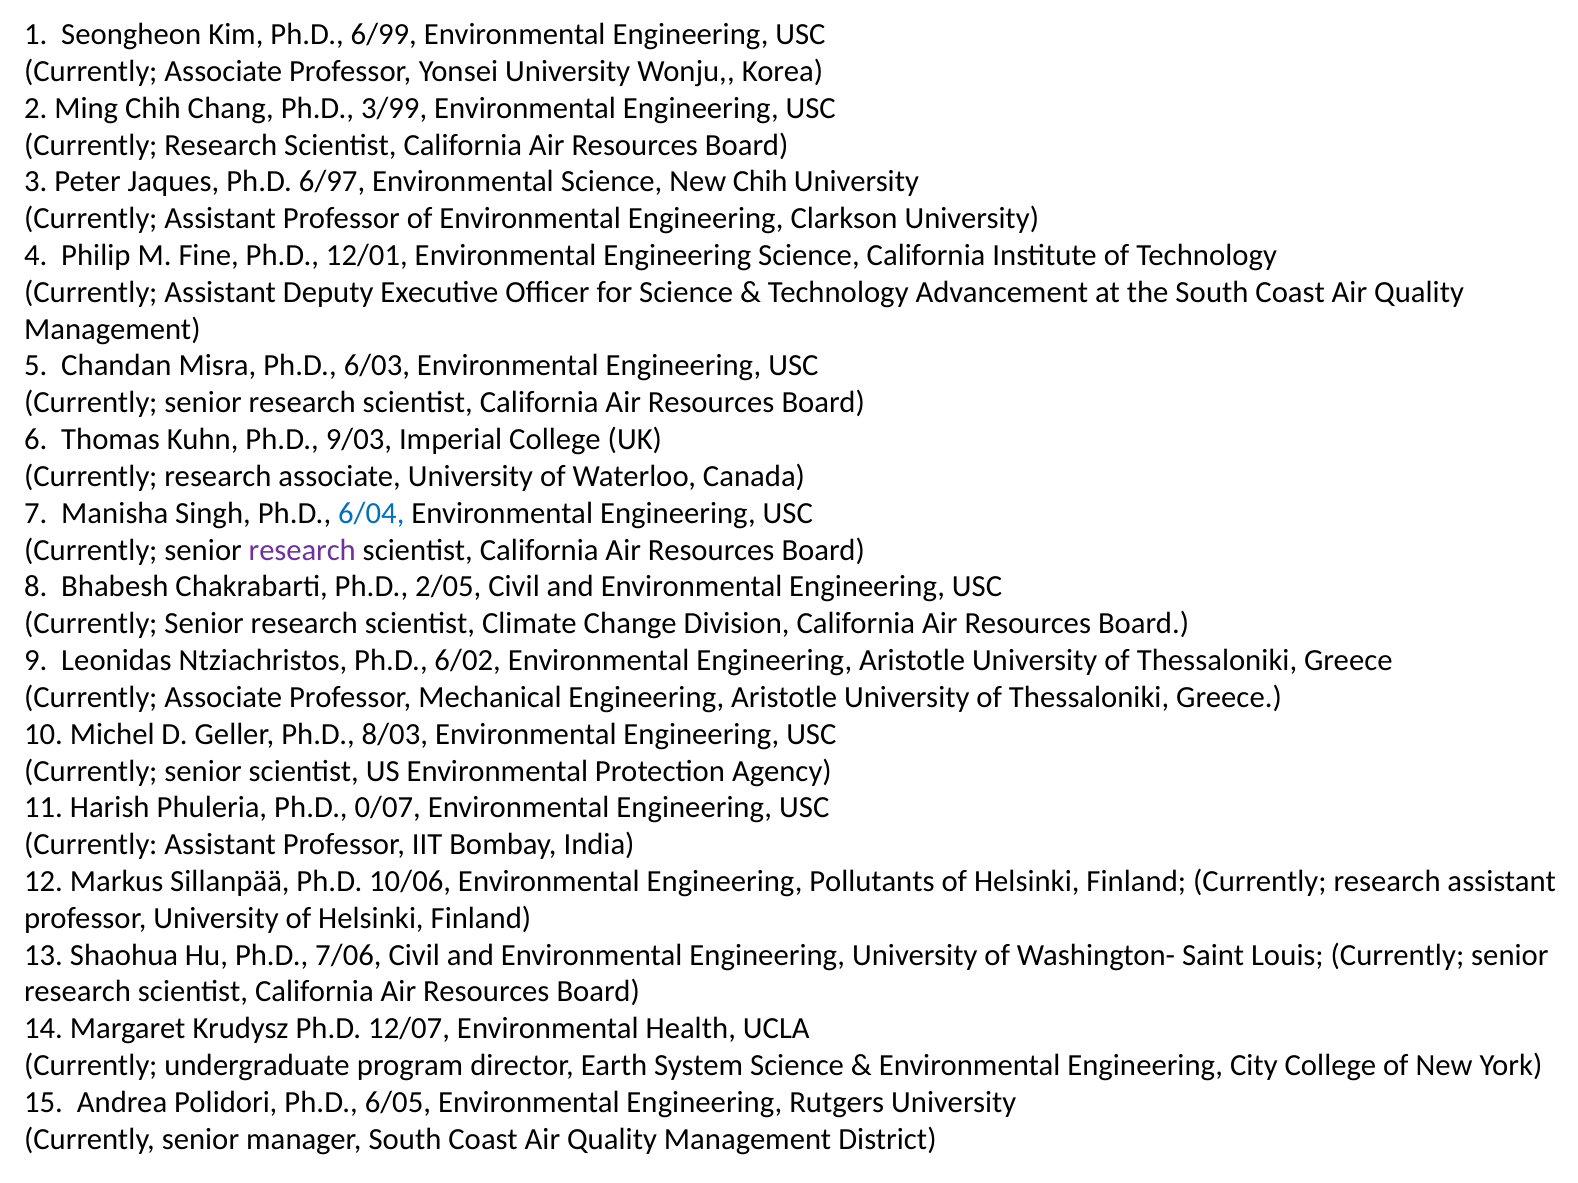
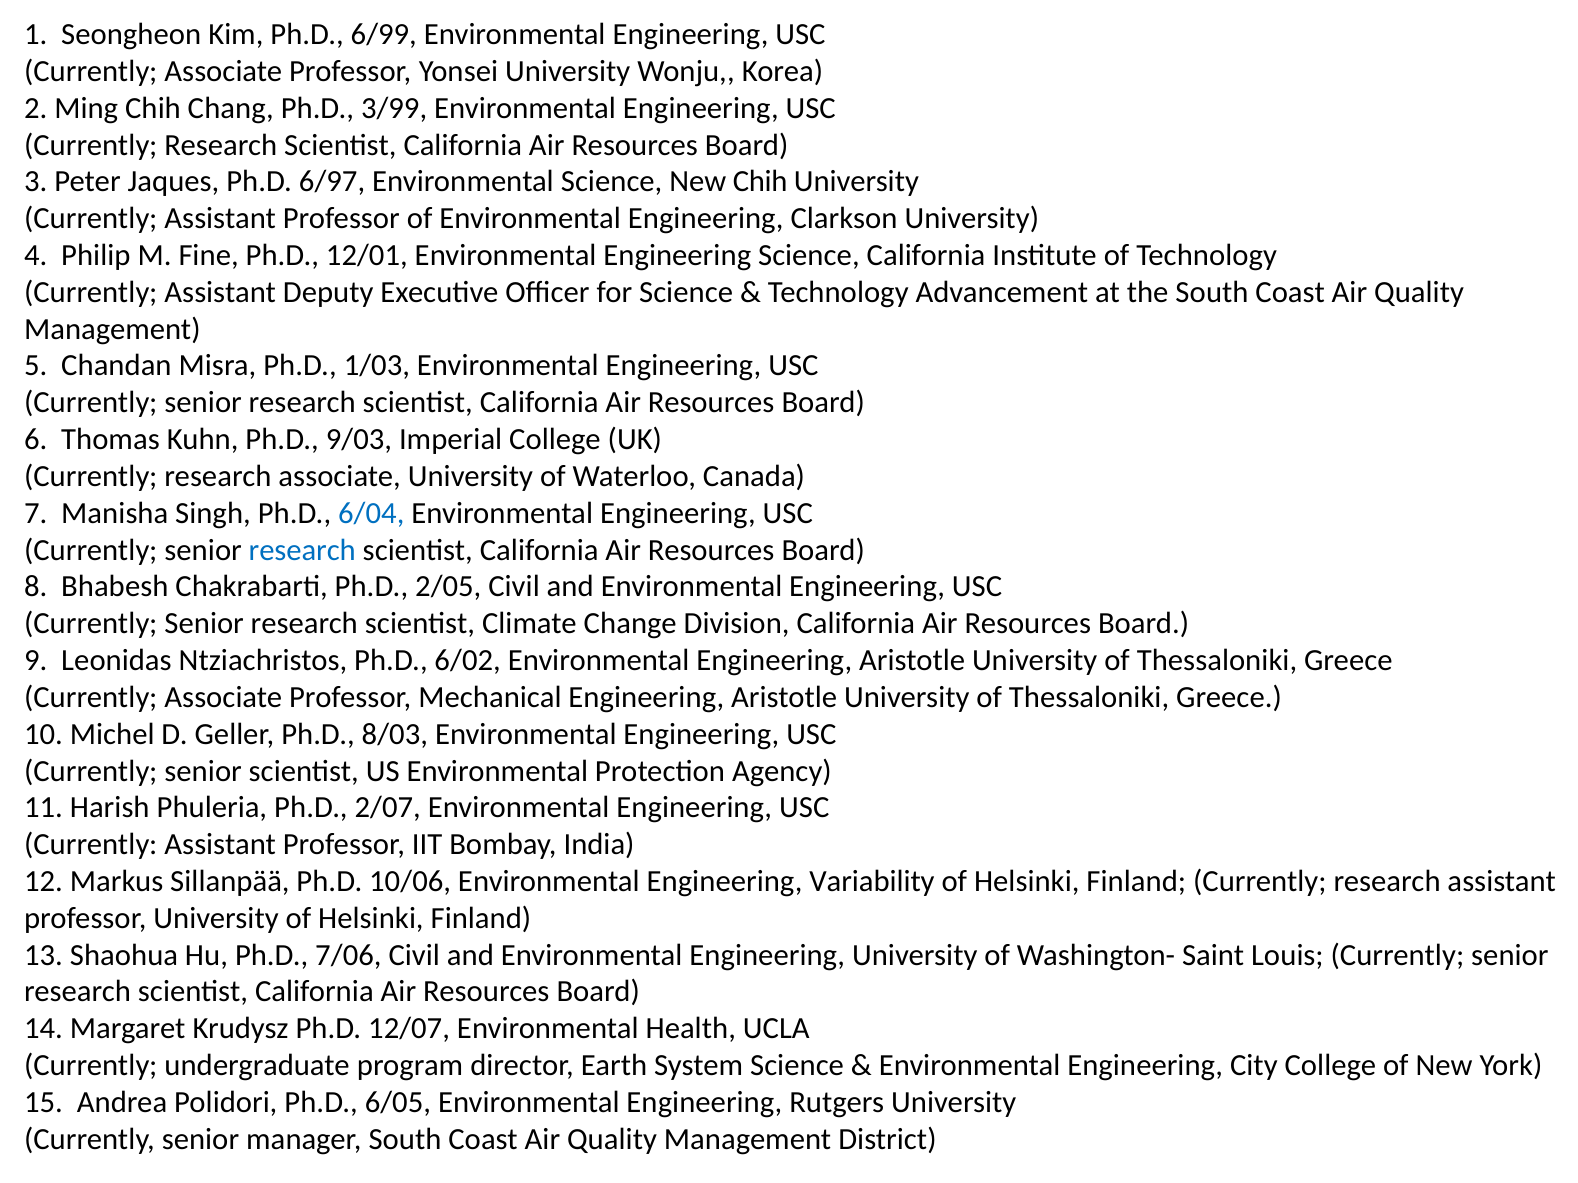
6/03: 6/03 -> 1/03
research at (302, 550) colour: purple -> blue
0/07: 0/07 -> 2/07
Pollutants: Pollutants -> Variability
